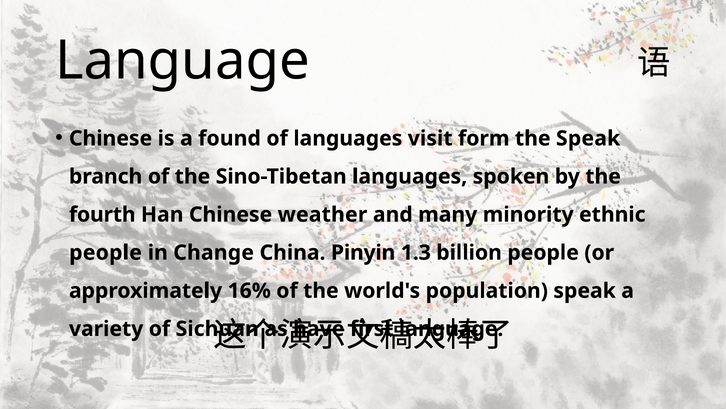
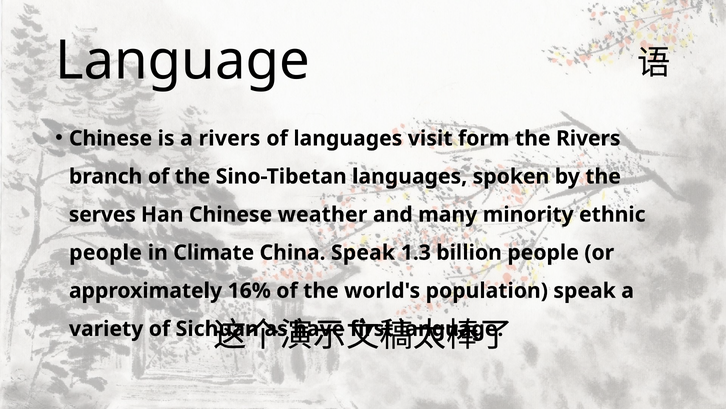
a found: found -> rivers
the Speak: Speak -> Rivers
fourth: fourth -> serves
Change: Change -> Climate
China Pinyin: Pinyin -> Speak
